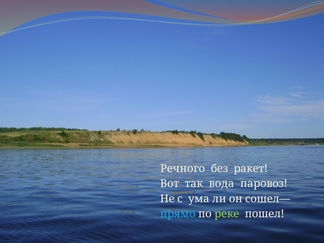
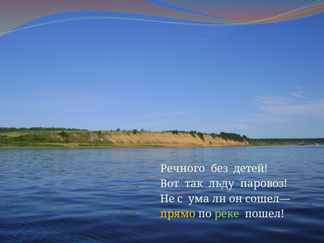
ракет: ракет -> детей
вода: вода -> льду
прямо colour: light blue -> yellow
